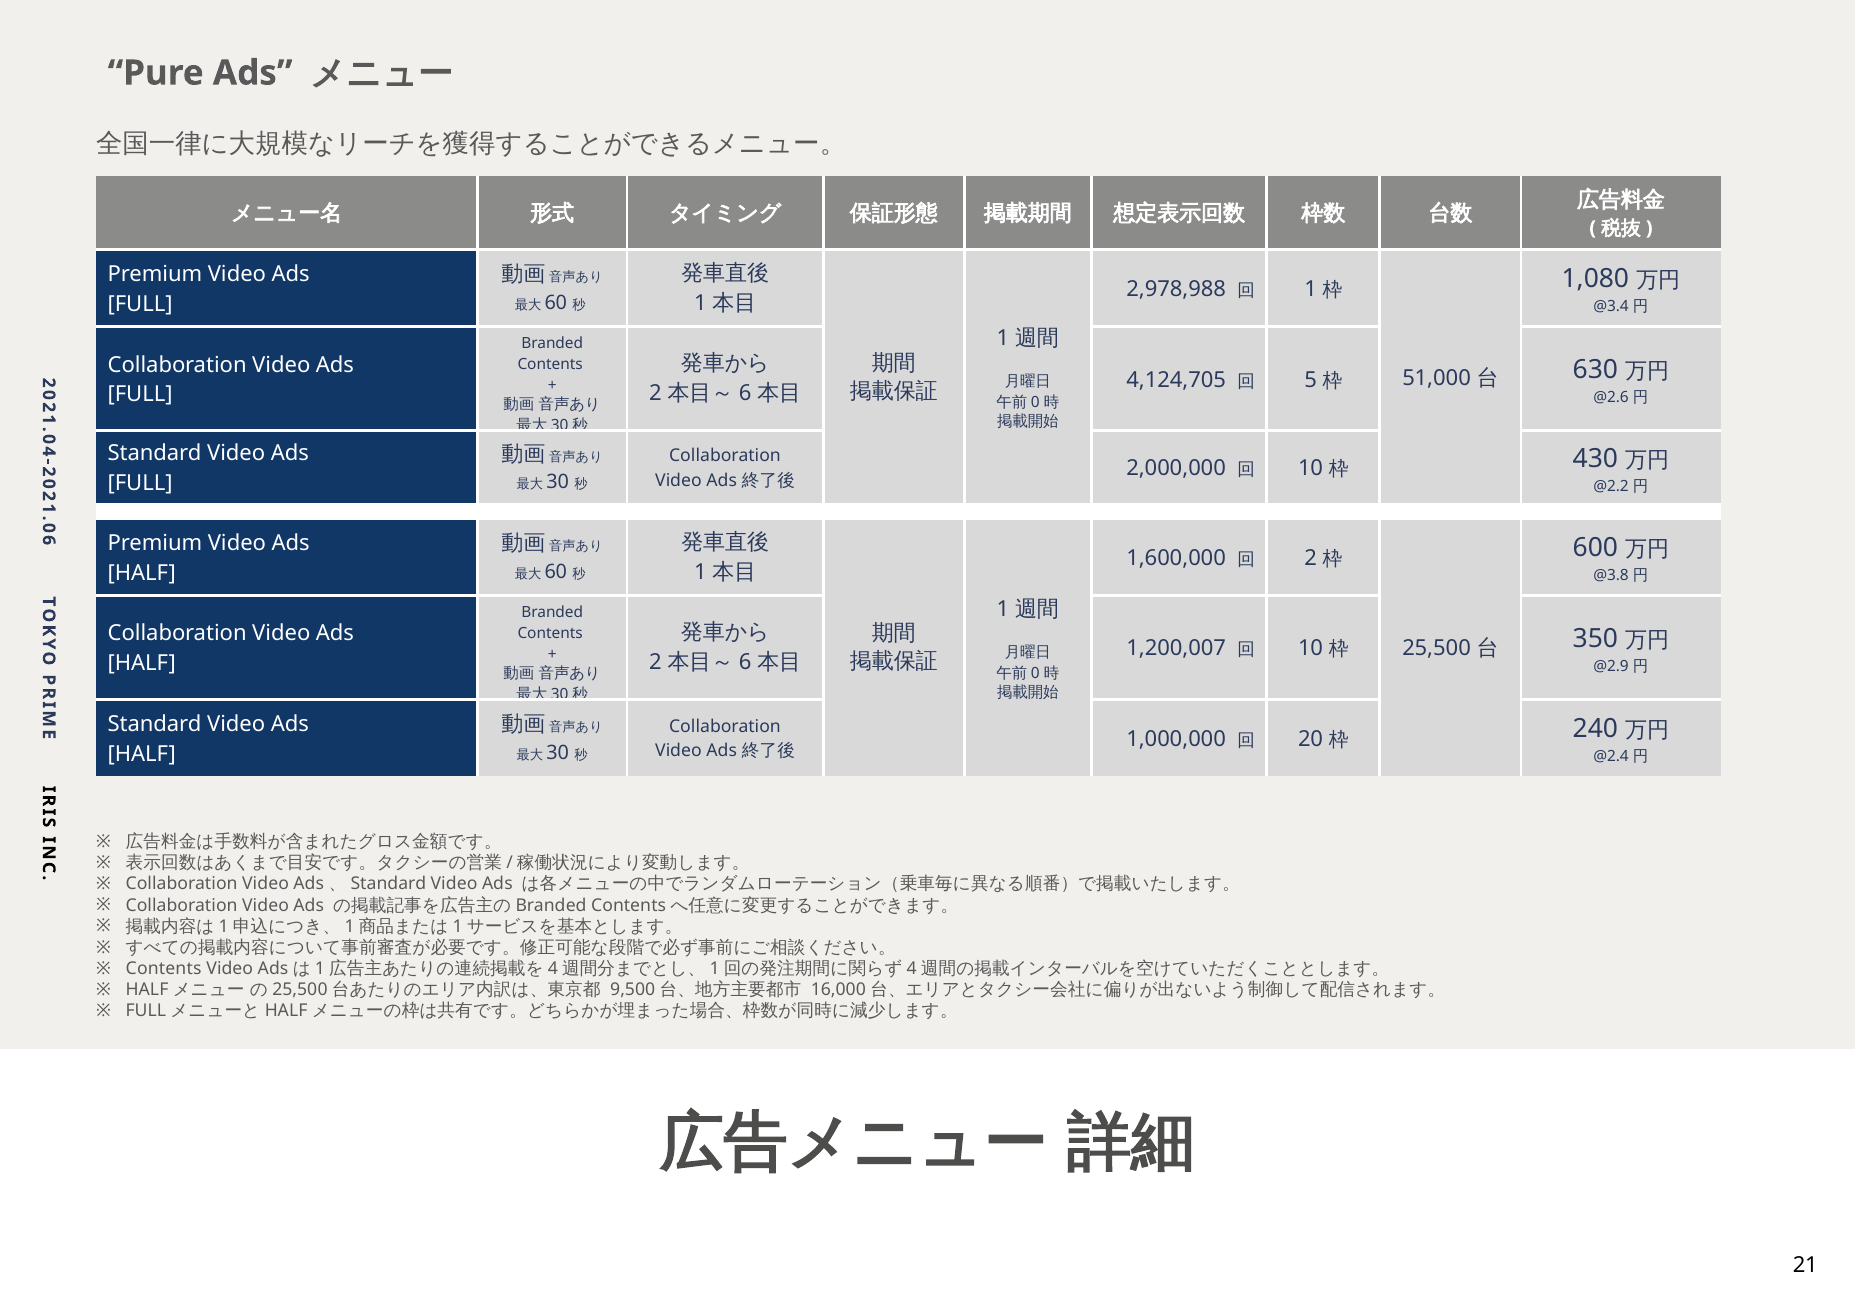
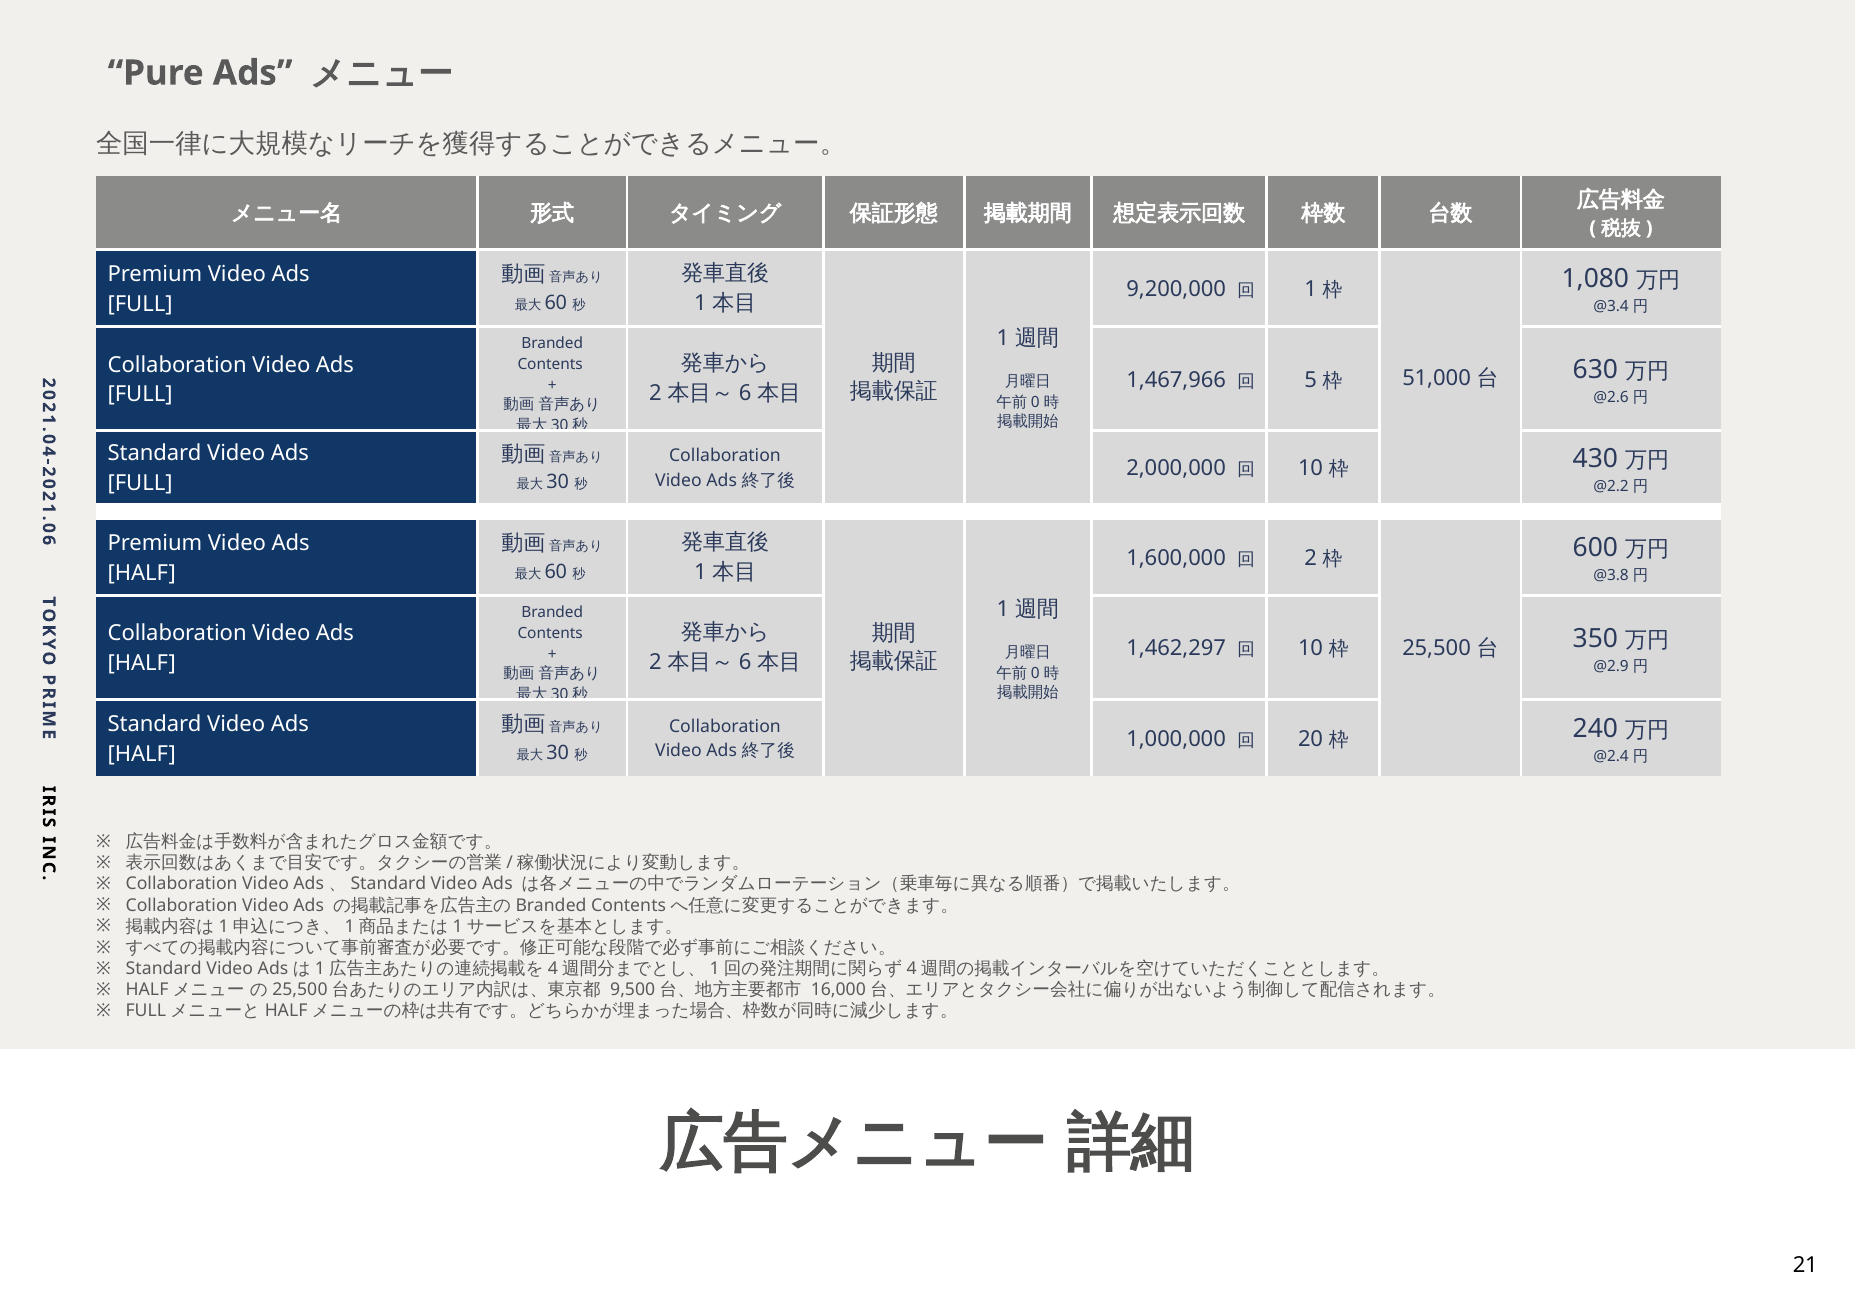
2,978,988: 2,978,988 -> 9,200,000
4,124,705: 4,124,705 -> 1,467,966
1,200,007: 1,200,007 -> 1,462,297
Contents at (164, 969): Contents -> Standard
